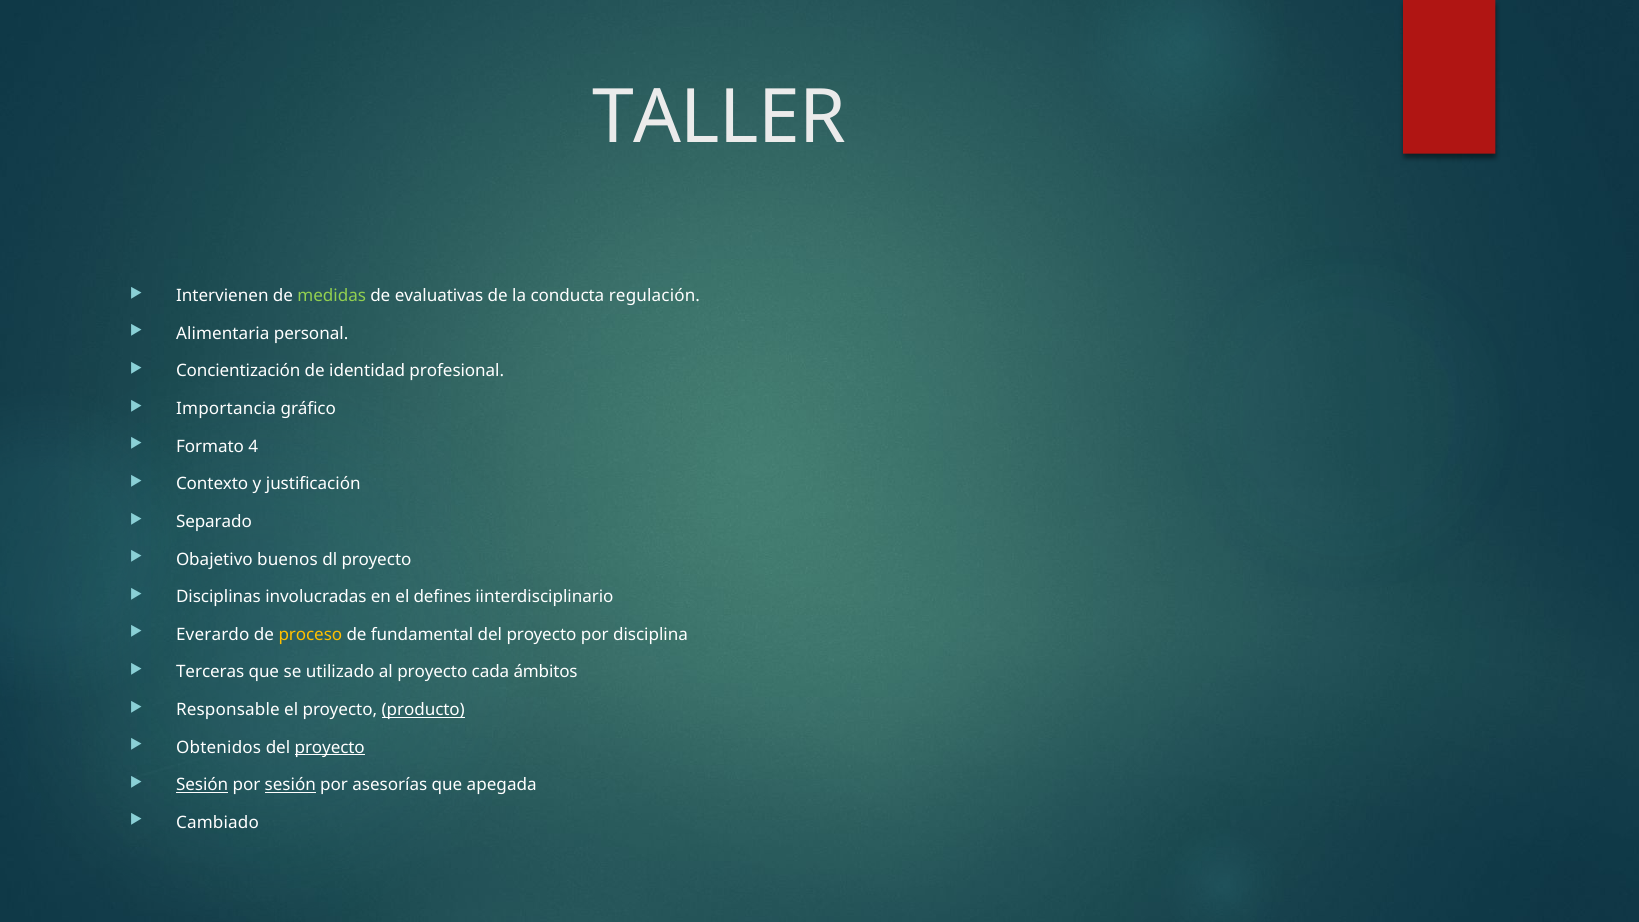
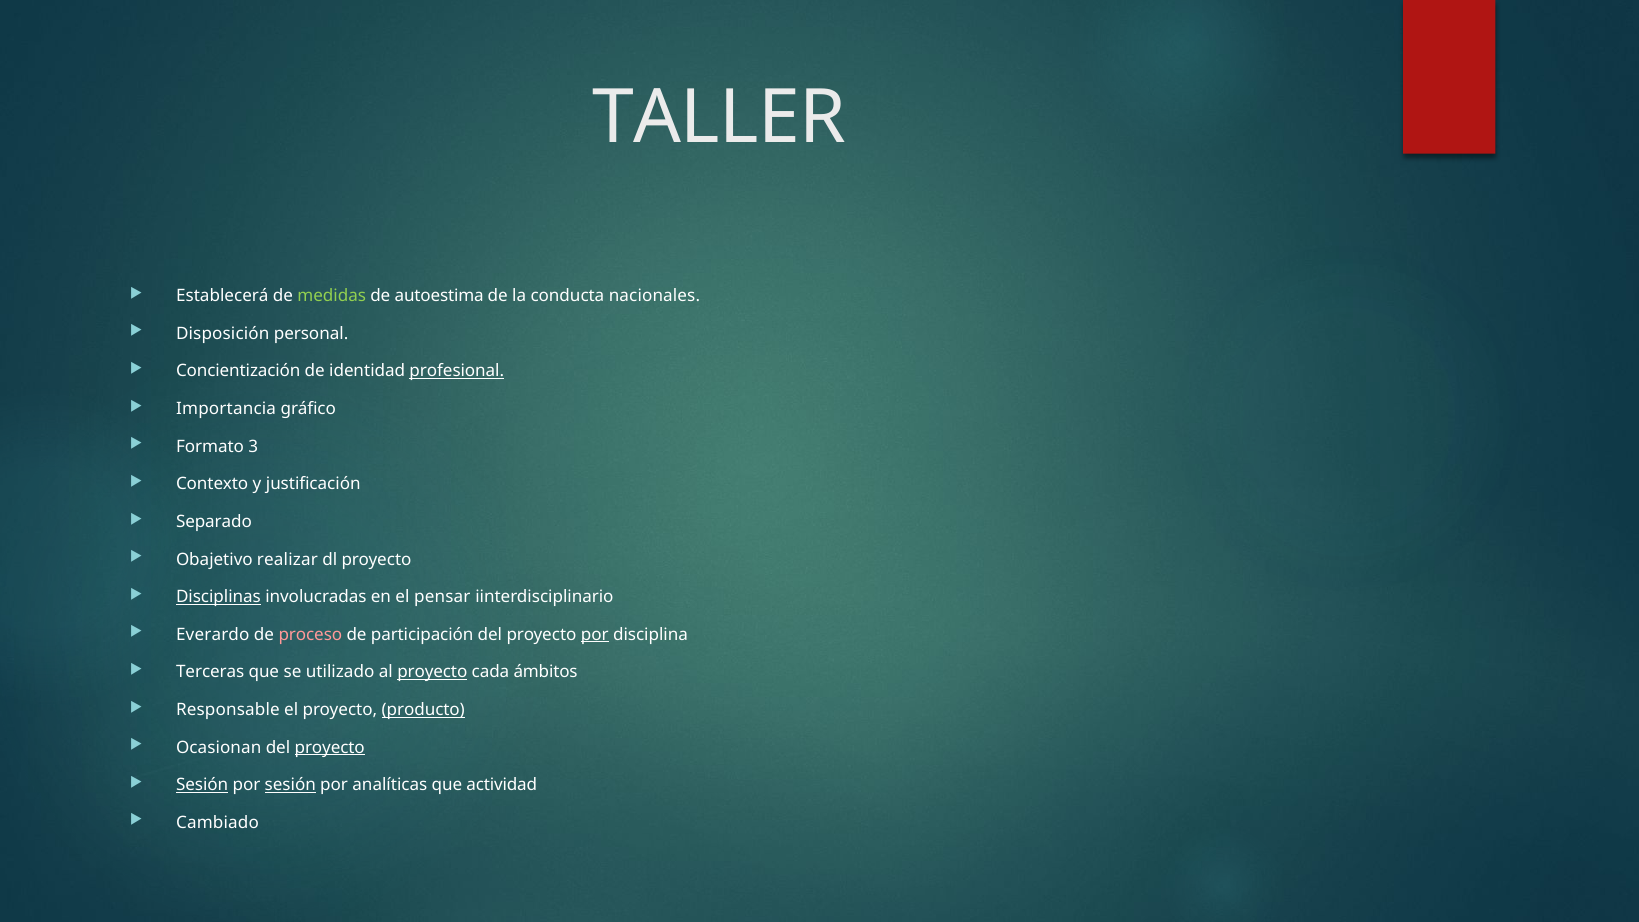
Intervienen: Intervienen -> Establecerá
evaluativas: evaluativas -> autoestima
regulación: regulación -> nacionales
Alimentaria: Alimentaria -> Disposición
profesional underline: none -> present
4: 4 -> 3
buenos: buenos -> realizar
Disciplinas underline: none -> present
defines: defines -> pensar
proceso colour: yellow -> pink
fundamental: fundamental -> participación
por at (595, 635) underline: none -> present
proyecto at (432, 672) underline: none -> present
Obtenidos: Obtenidos -> Ocasionan
asesorías: asesorías -> analíticas
apegada: apegada -> actividad
